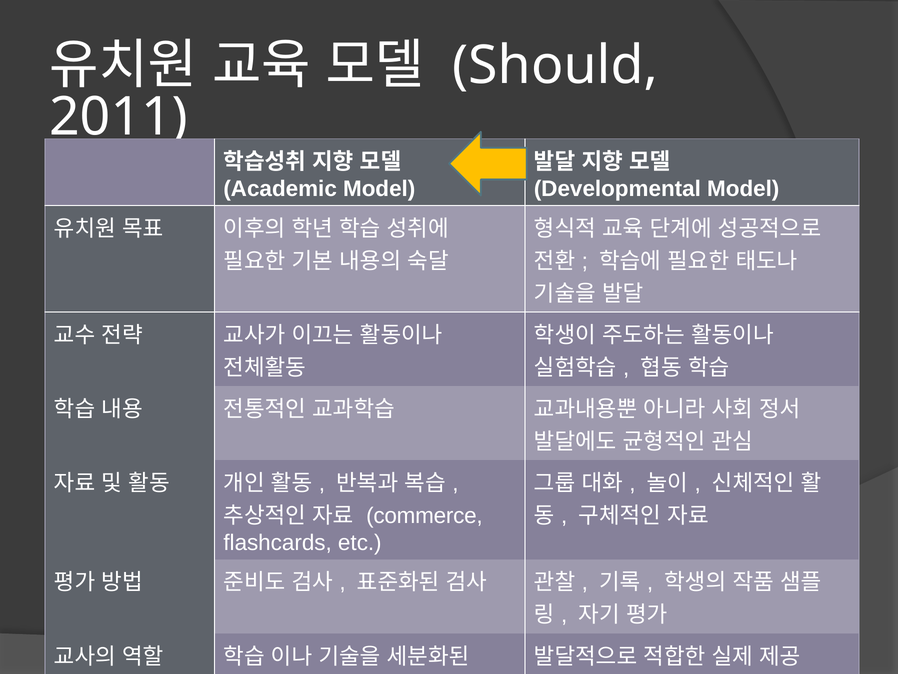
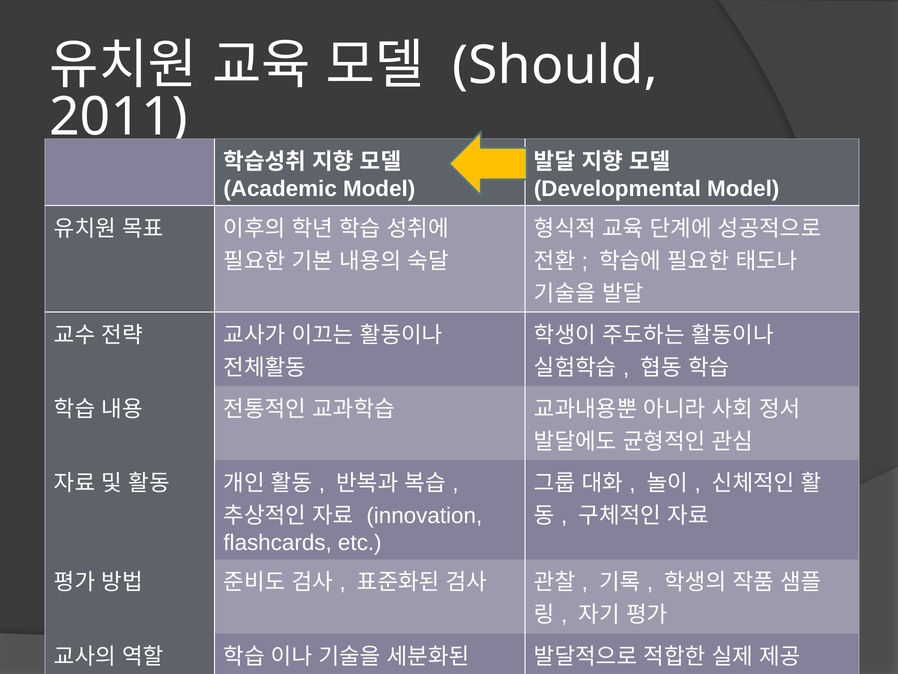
commerce: commerce -> innovation
